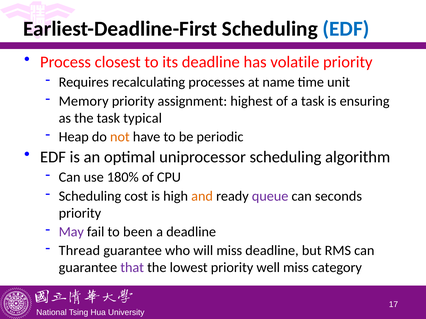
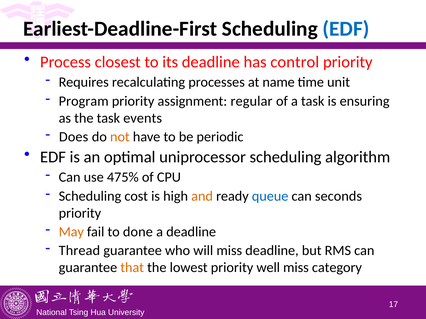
volatile: volatile -> control
Memory: Memory -> Program
highest: highest -> regular
typical: typical -> events
Heap: Heap -> Does
180%: 180% -> 475%
queue colour: purple -> blue
May colour: purple -> orange
been: been -> done
that colour: purple -> orange
